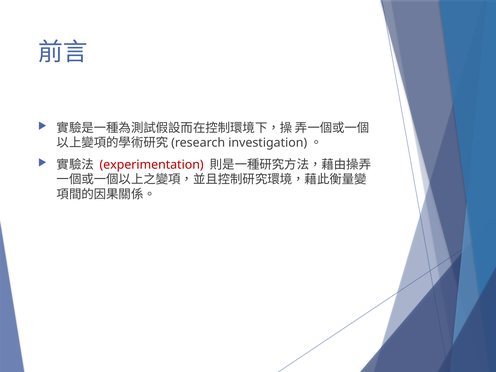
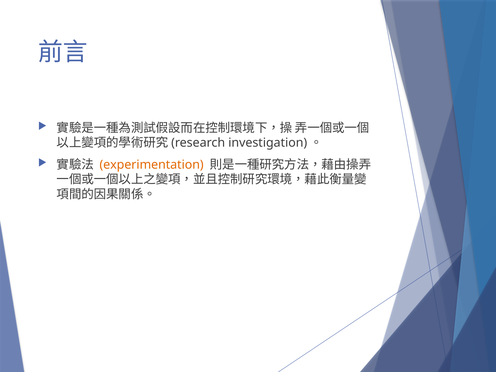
experimentation colour: red -> orange
